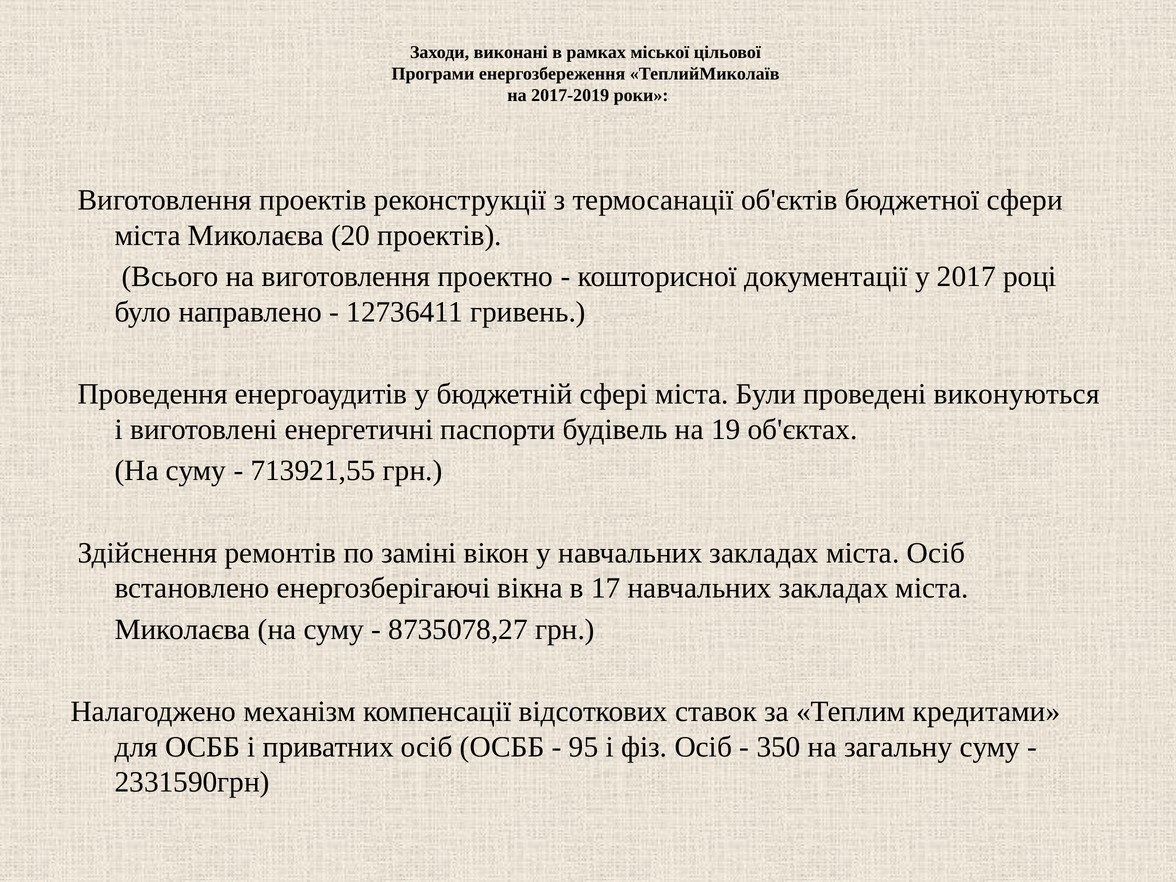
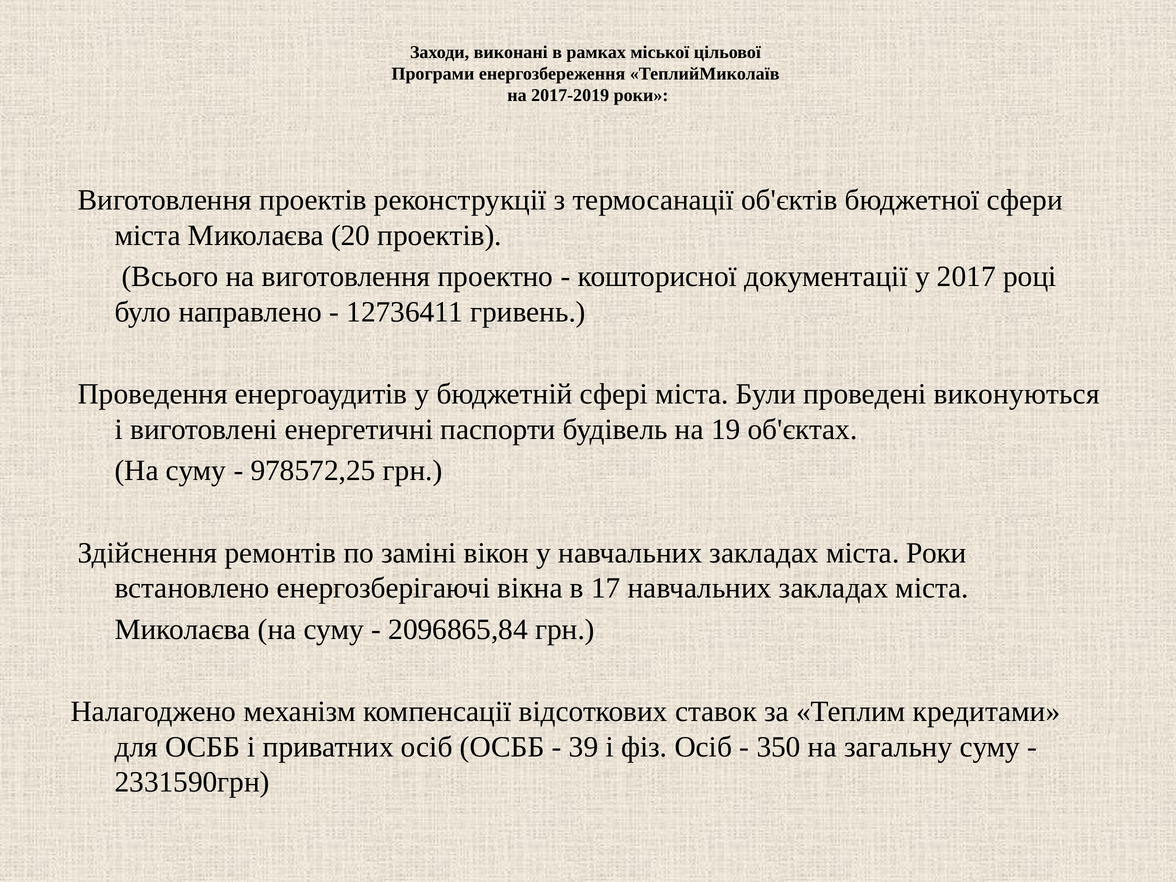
713921,55: 713921,55 -> 978572,25
міста Осіб: Осіб -> Роки
8735078,27: 8735078,27 -> 2096865,84
95: 95 -> 39
